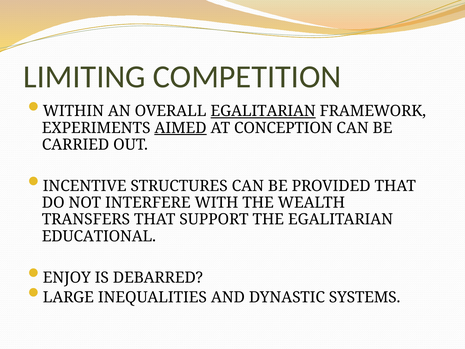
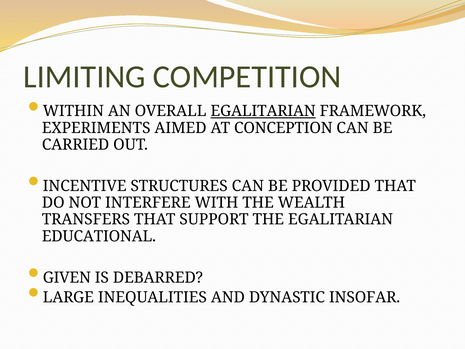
AIMED underline: present -> none
ENJOY: ENJOY -> GIVEN
SYSTEMS: SYSTEMS -> INSOFAR
